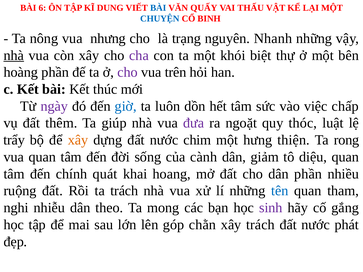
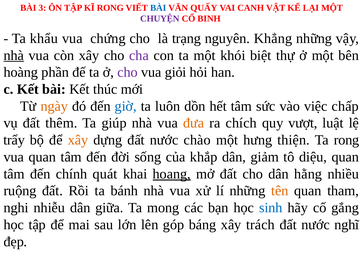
6: 6 -> 3
KĨ DUNG: DUNG -> RONG
THẤU: THẤU -> CANH
CHUYỆN colour: blue -> purple
nông: nông -> khẩu
nhưng: nhưng -> chứng
Nhanh: Nhanh -> Khẳng
trên: trên -> giỏi
ngày colour: purple -> orange
đưa colour: purple -> orange
ngoặt: ngoặt -> chích
thóc: thóc -> vượt
chim: chim -> chào
cành: cành -> khắp
hoang underline: none -> present
dân phần: phần -> hằng
ta trách: trách -> bánh
tên colour: blue -> orange
theo: theo -> giữa
sinh colour: purple -> blue
chằn: chằn -> báng
phát: phát -> nghĩ
